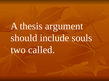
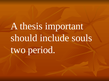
argument: argument -> important
called: called -> period
